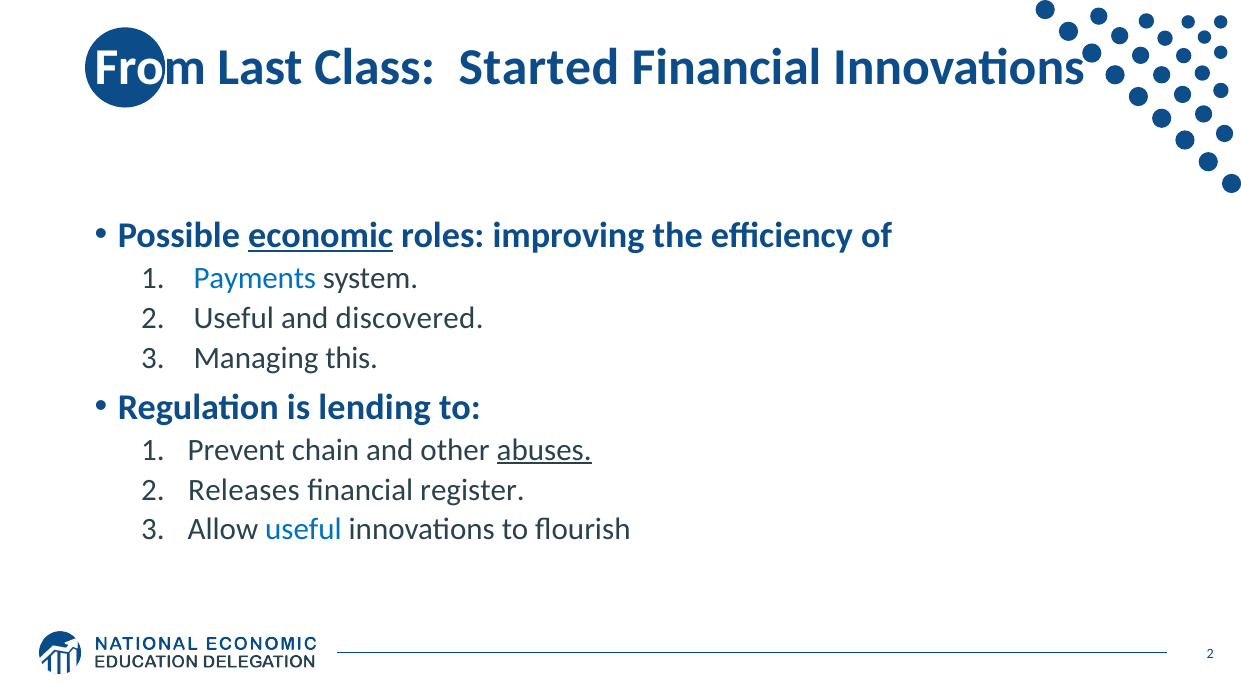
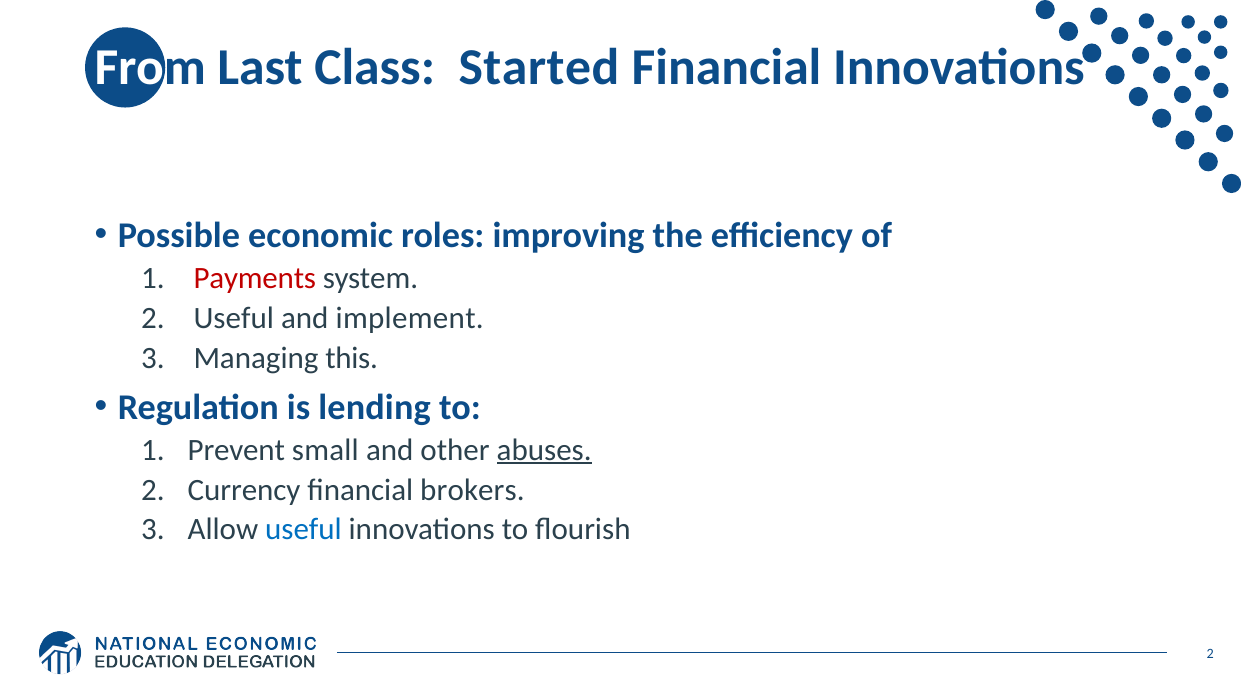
economic underline: present -> none
Payments colour: blue -> red
discovered: discovered -> implement
chain: chain -> small
Releases: Releases -> Currency
register: register -> brokers
